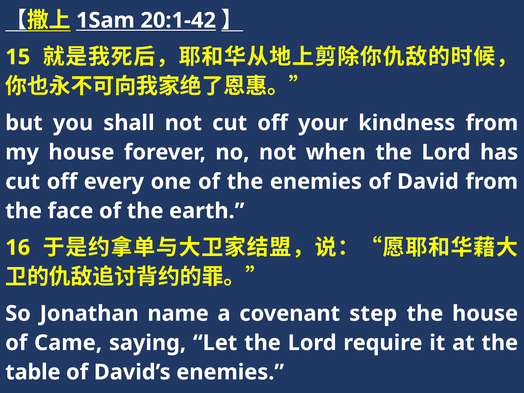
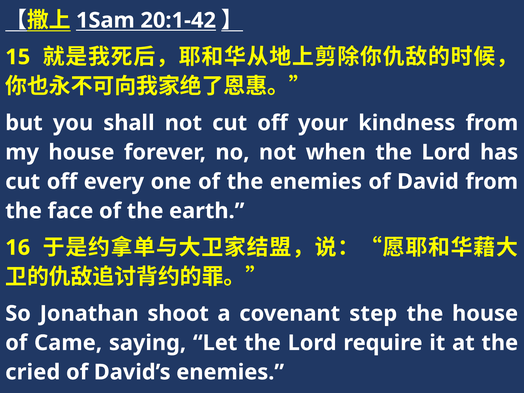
name: name -> shoot
table: table -> cried
